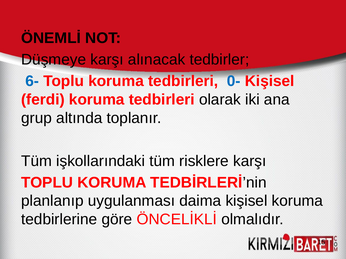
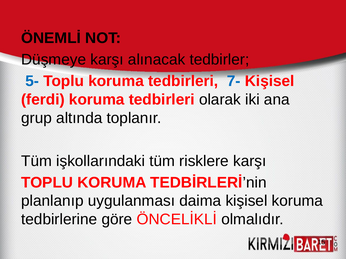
6-: 6- -> 5-
0-: 0- -> 7-
